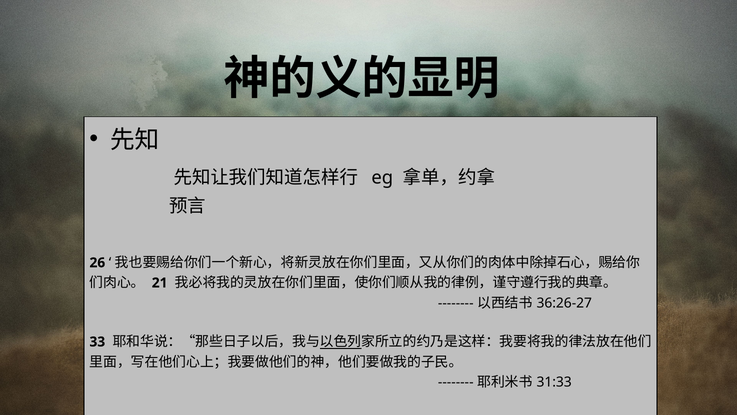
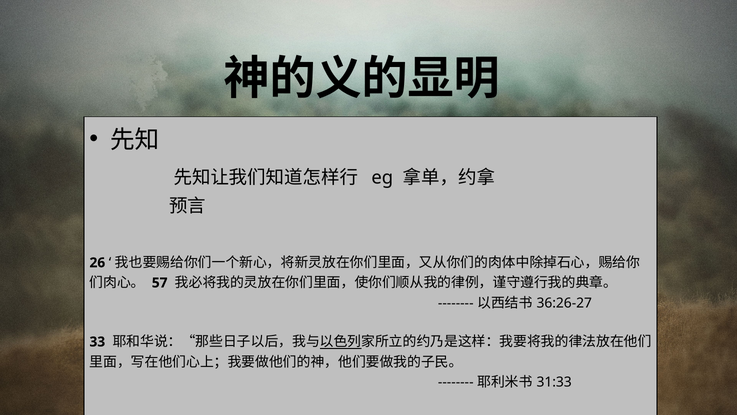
21: 21 -> 57
